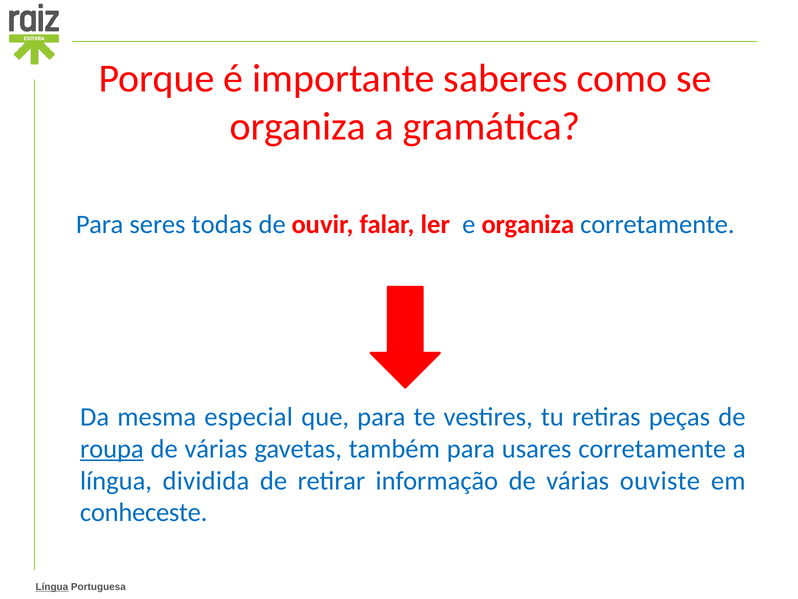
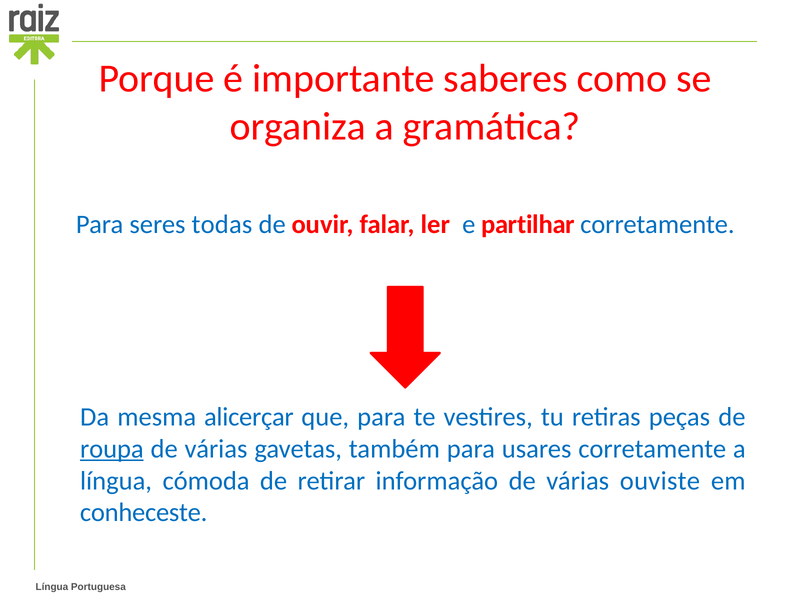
e organiza: organiza -> partilhar
especial: especial -> alicerçar
dividida: dividida -> cómoda
Língua at (52, 586) underline: present -> none
